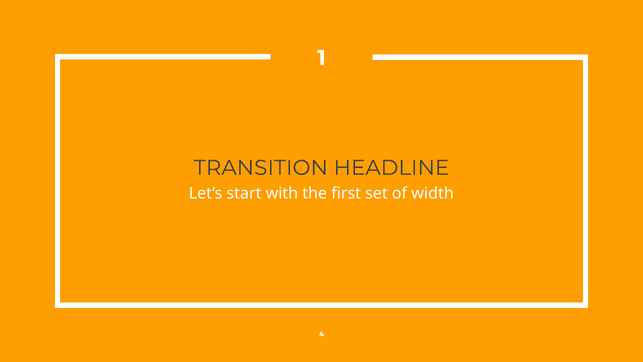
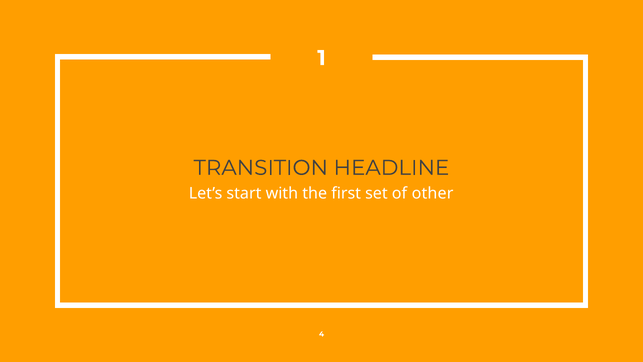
width: width -> other
